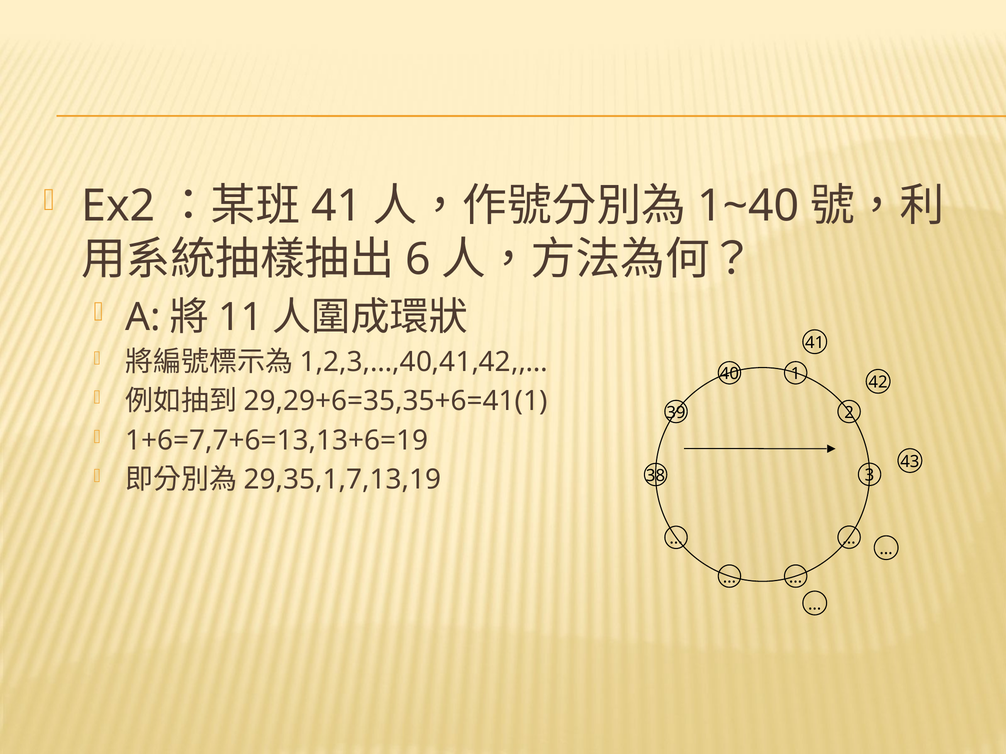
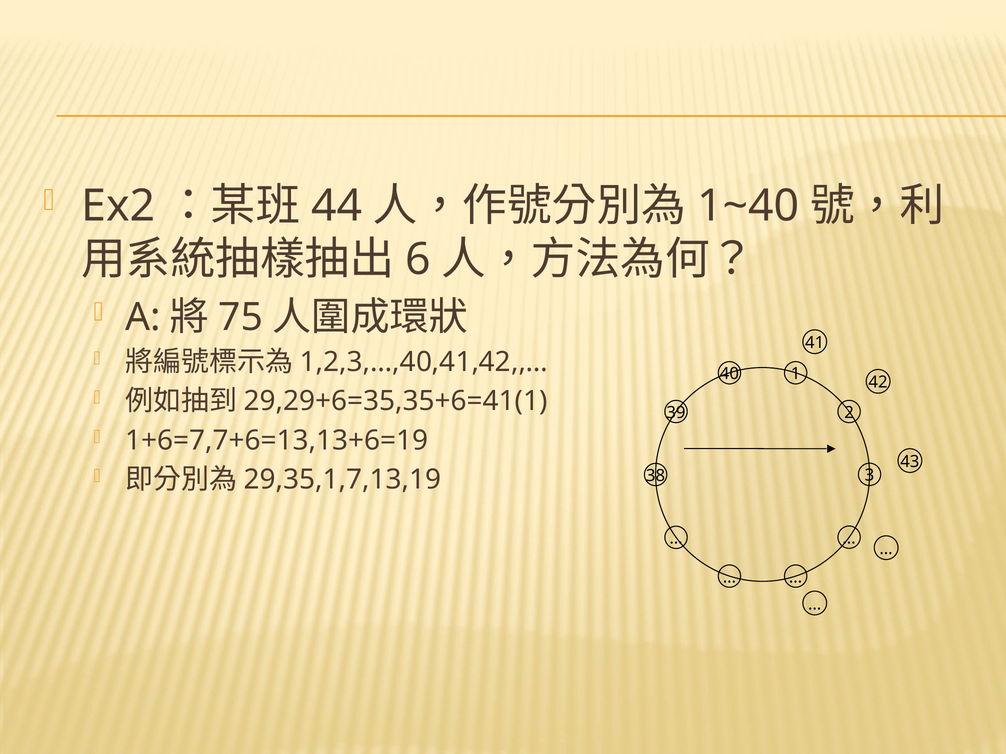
41 at (337, 206): 41 -> 44
11: 11 -> 75
